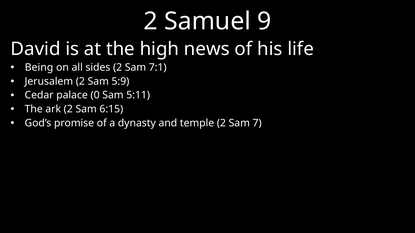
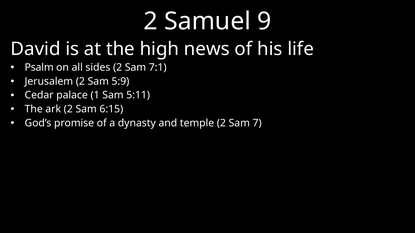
Being: Being -> Psalm
0: 0 -> 1
